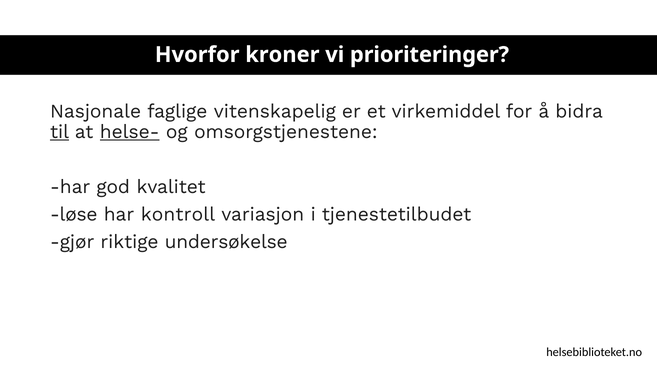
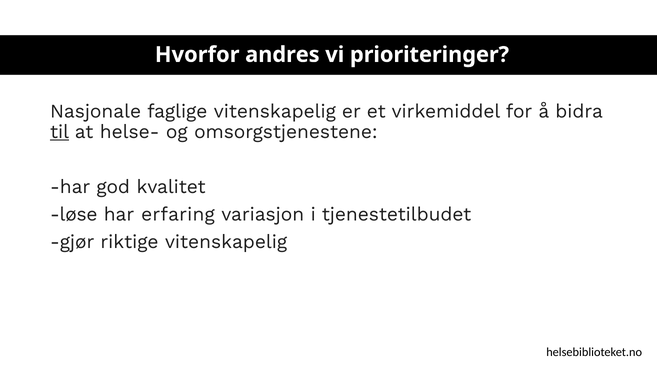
kroner: kroner -> andres
helse- underline: present -> none
kontroll: kontroll -> erfaring
riktige undersøkelse: undersøkelse -> vitenskapelig
